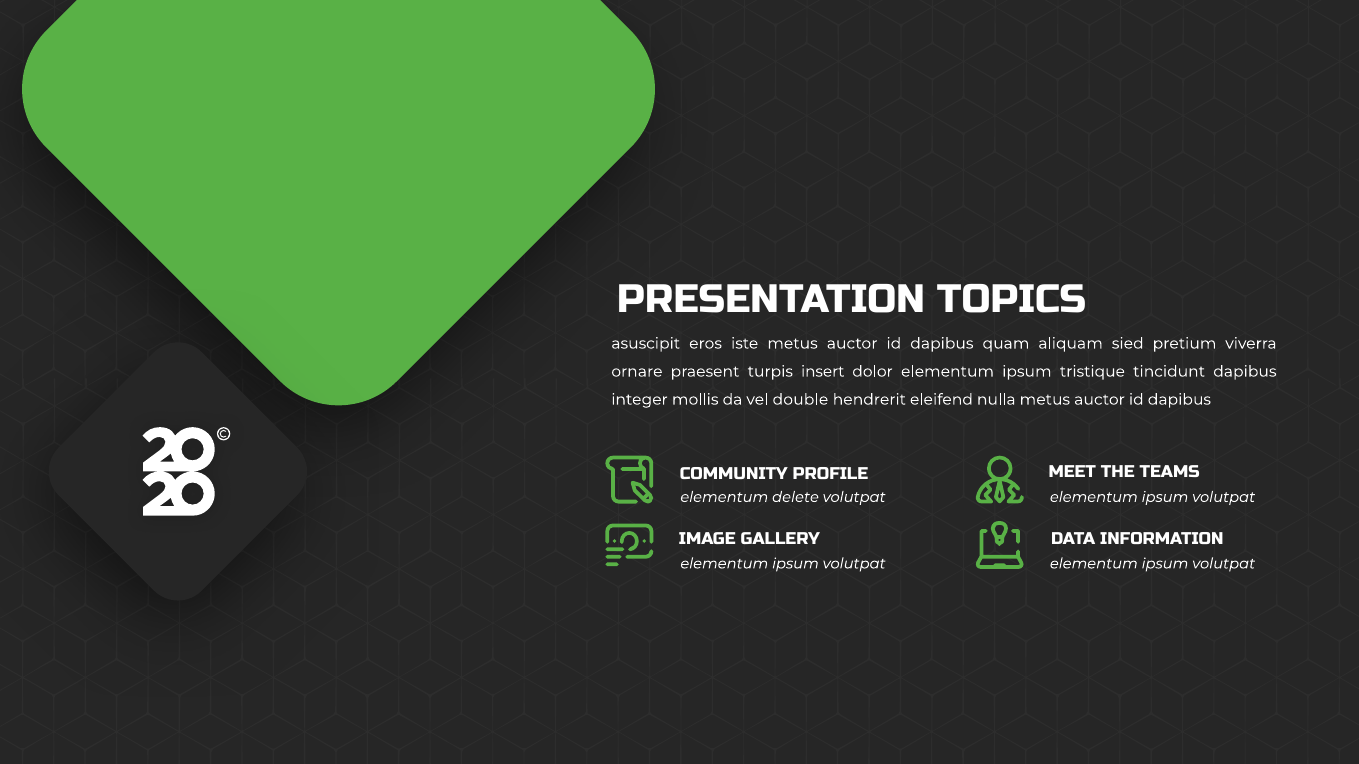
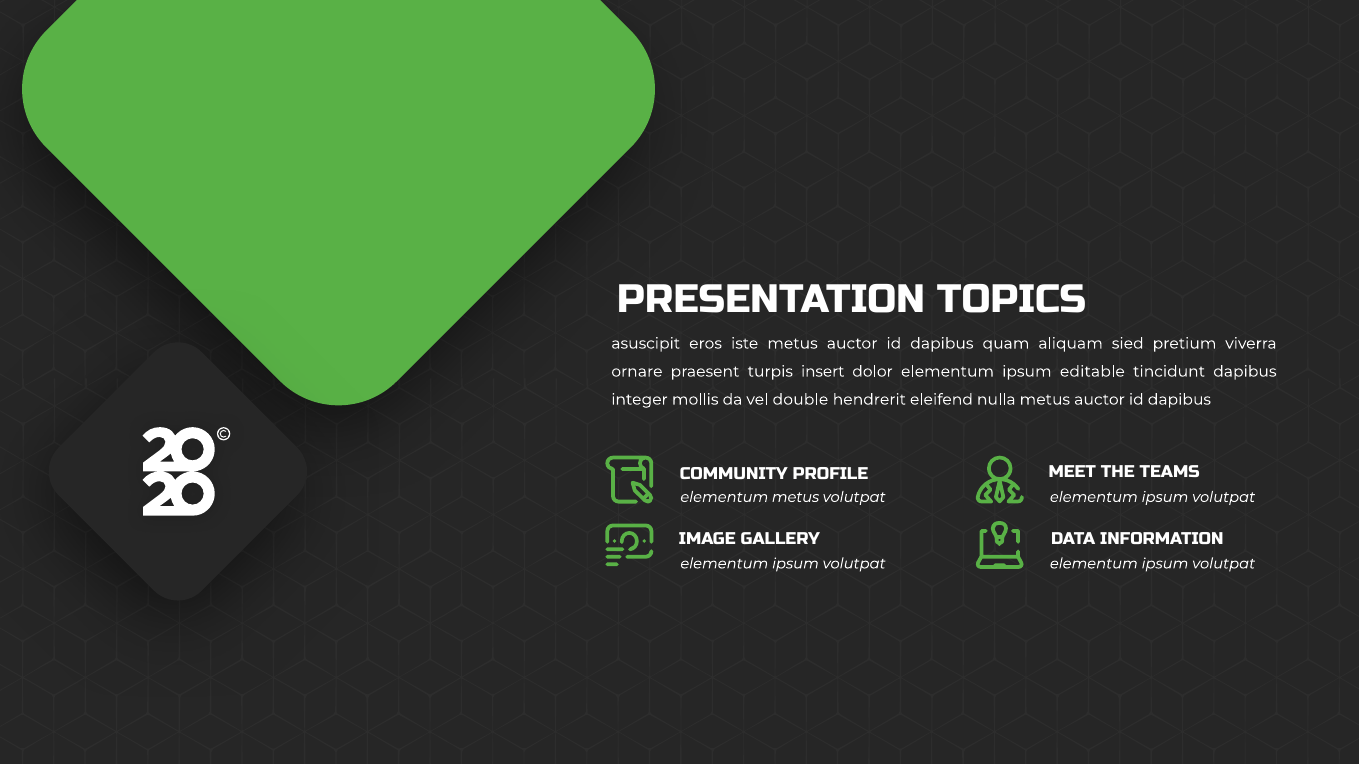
tristique: tristique -> editable
elementum delete: delete -> metus
